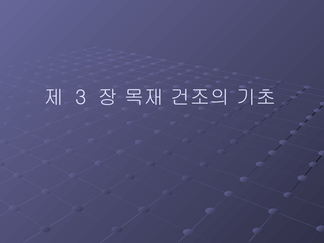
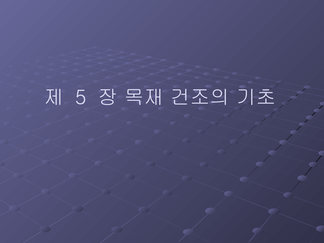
3: 3 -> 5
